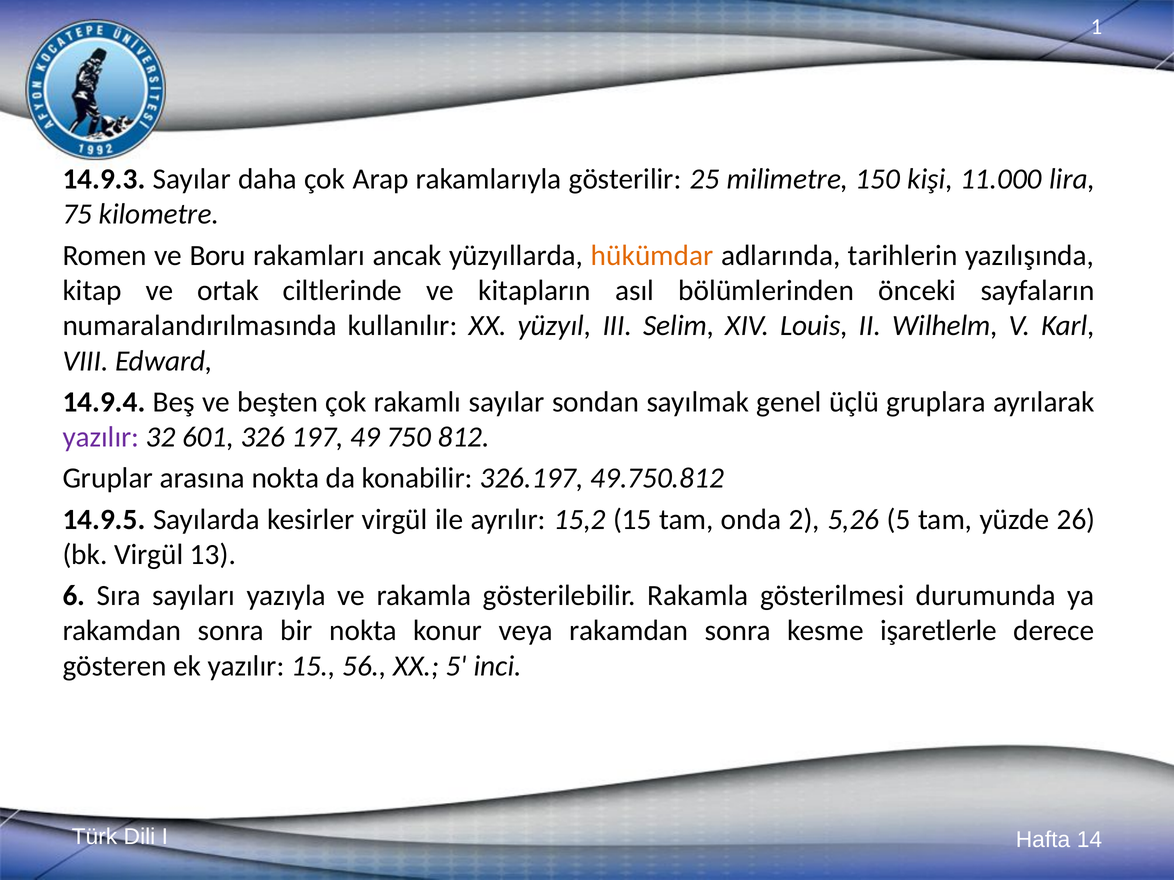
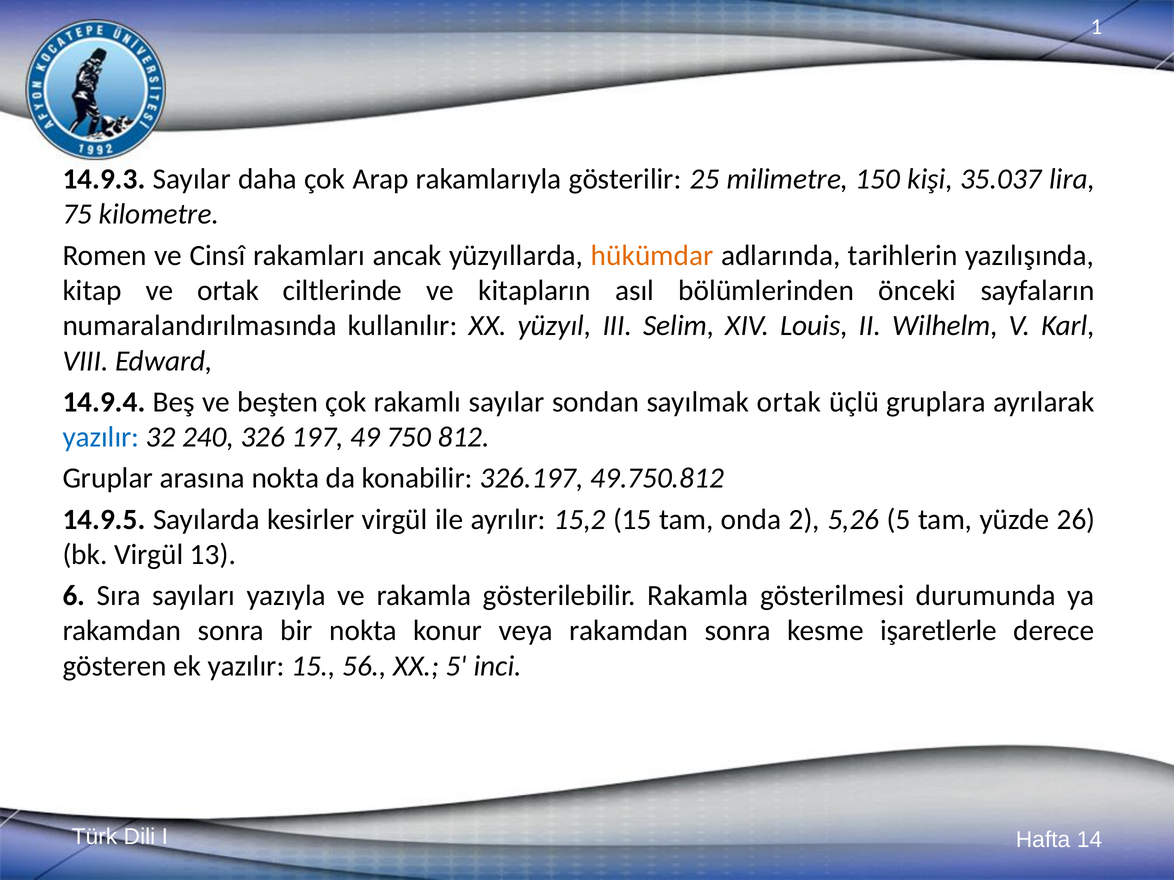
11.000: 11.000 -> 35.037
Boru: Boru -> Cinsî
sayılmak genel: genel -> ortak
yazılır at (101, 437) colour: purple -> blue
601: 601 -> 240
